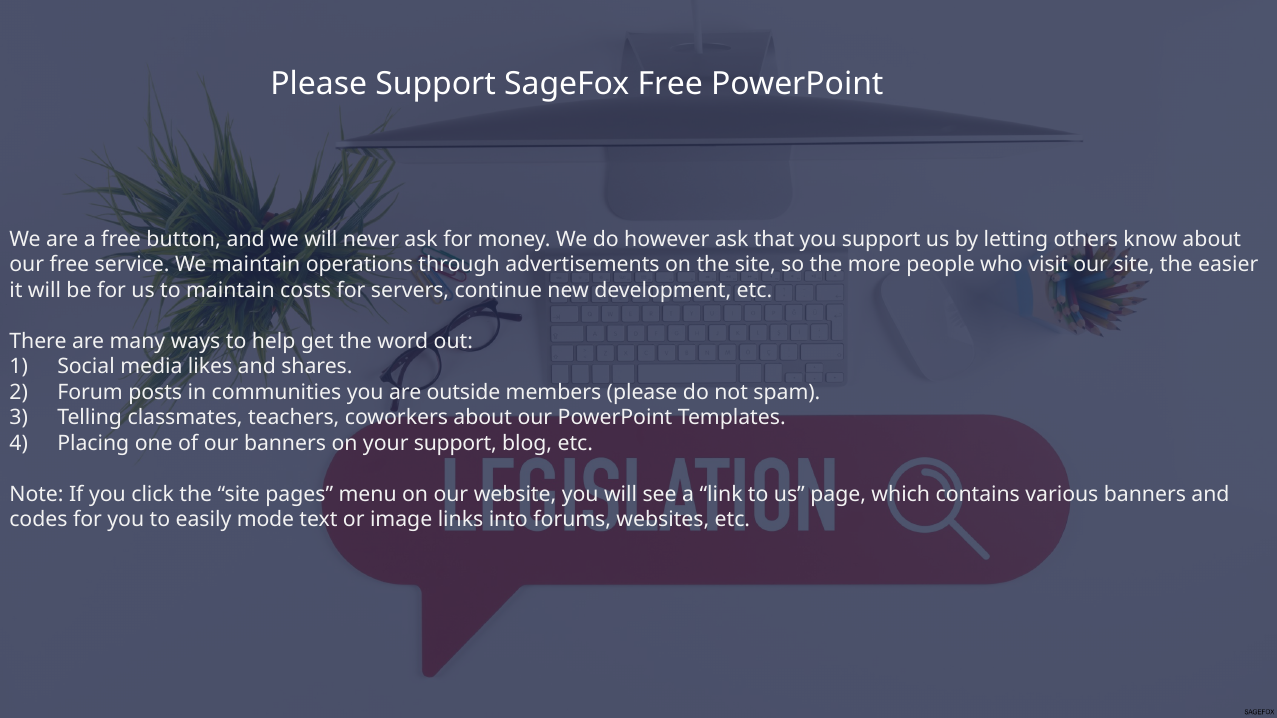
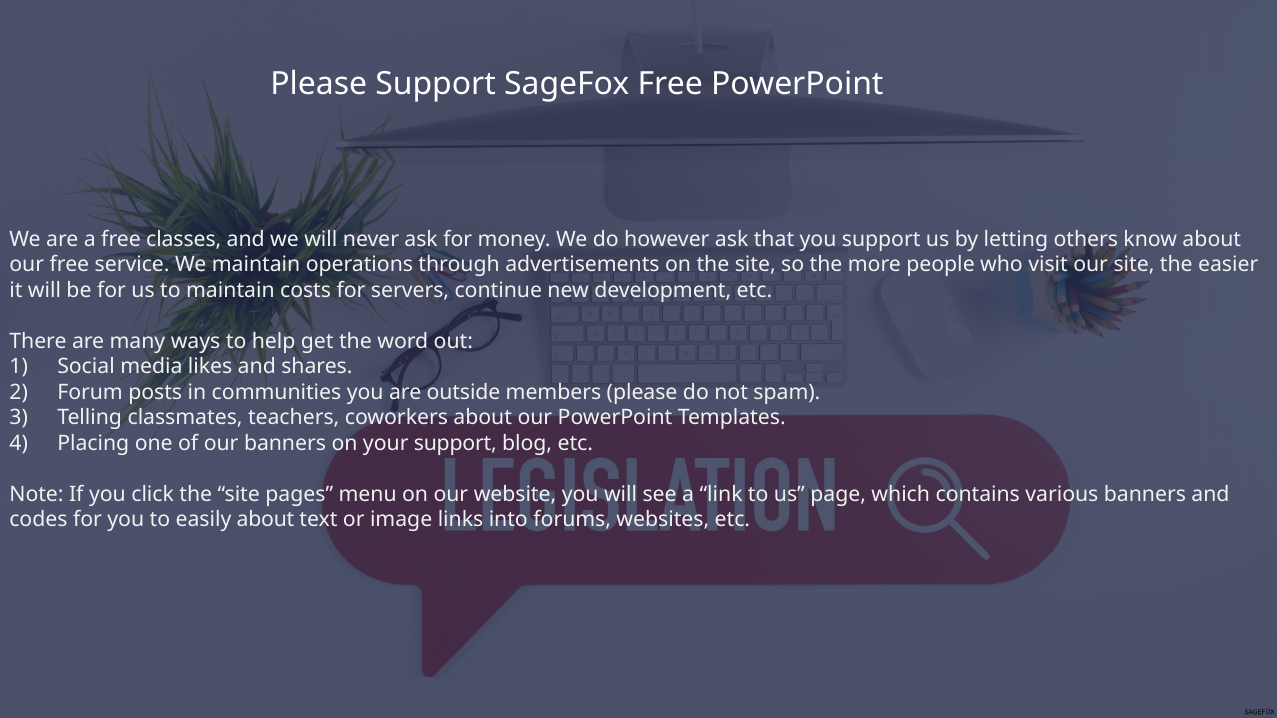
button: button -> classes
easily mode: mode -> about
